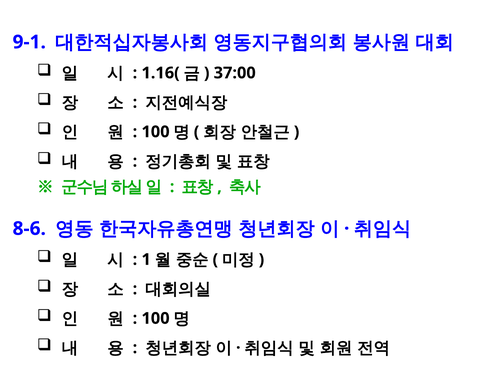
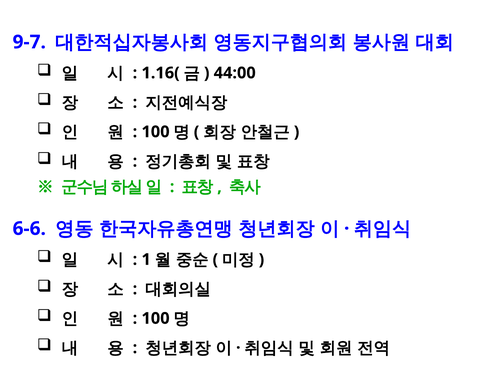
9-1: 9-1 -> 9-7
37:00: 37:00 -> 44:00
8-6: 8-6 -> 6-6
